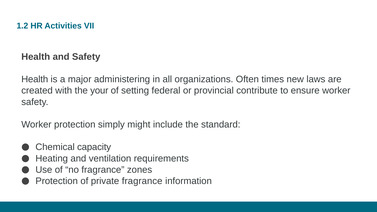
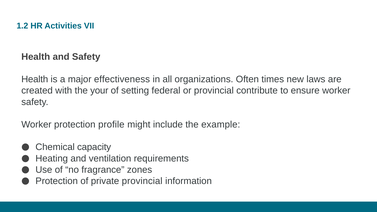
administering: administering -> effectiveness
simply: simply -> profile
standard: standard -> example
private fragrance: fragrance -> provincial
